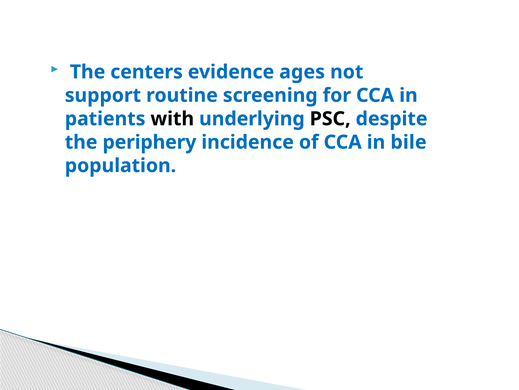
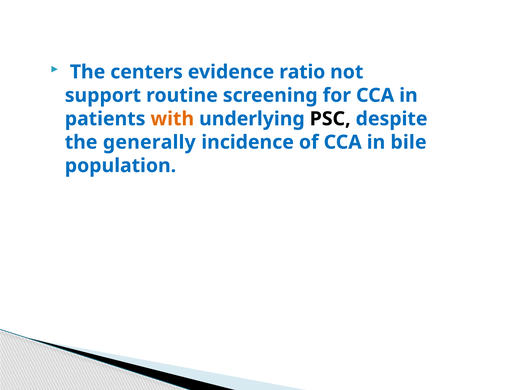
ages: ages -> ratio
with colour: black -> orange
periphery: periphery -> generally
